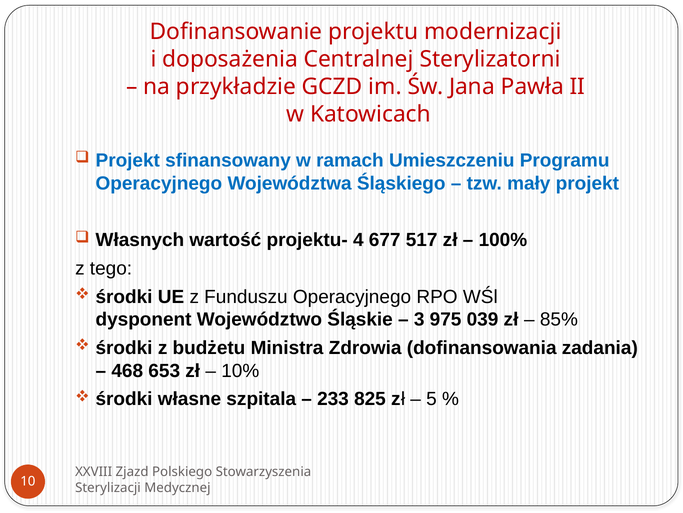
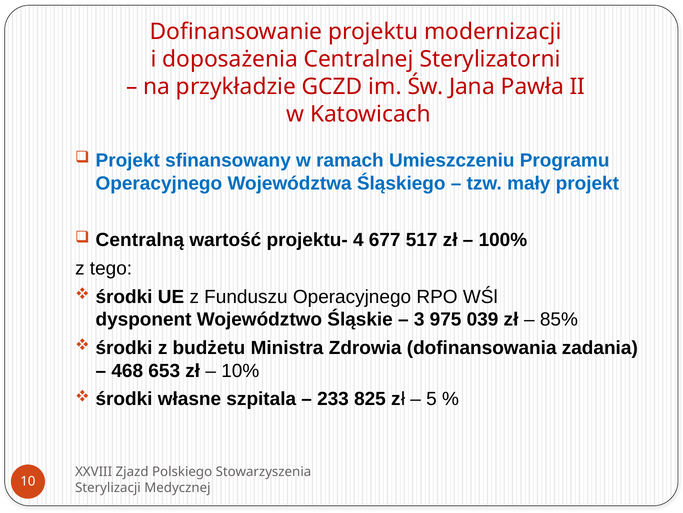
Własnych: Własnych -> Centralną
